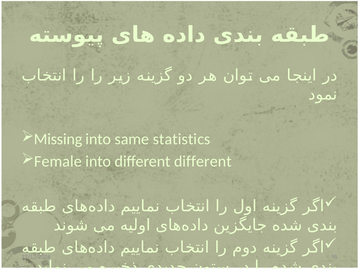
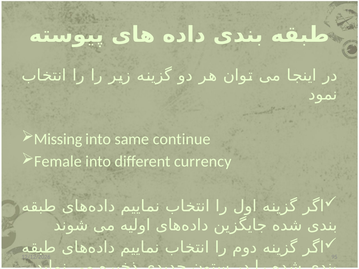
statistics: statistics -> continue
different different: different -> currency
